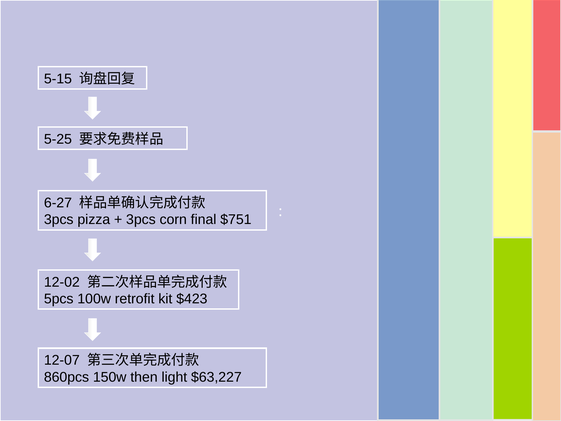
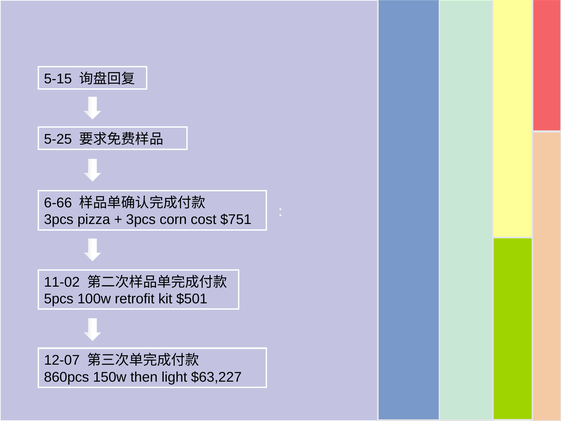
6-27: 6-27 -> 6-66
final: final -> cost
12-02: 12-02 -> 11-02
$423: $423 -> $501
